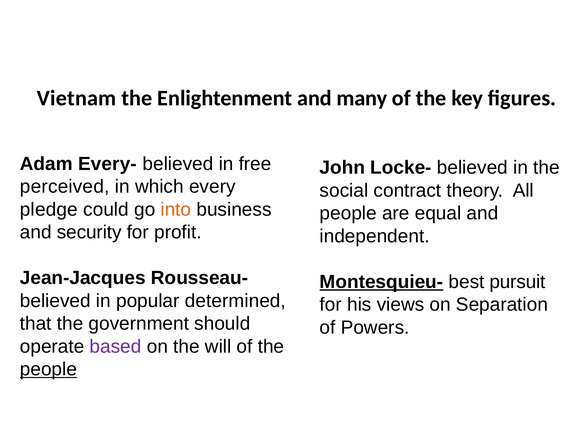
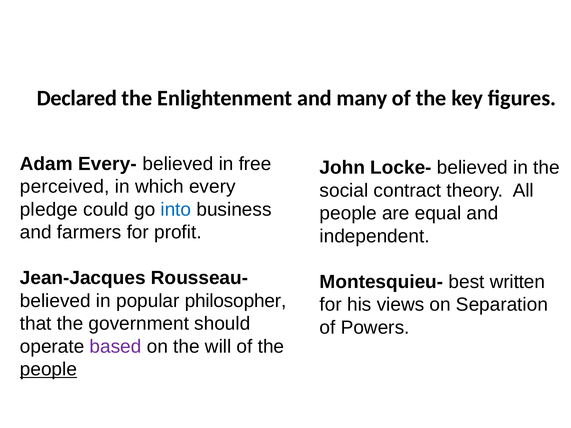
Vietnam: Vietnam -> Declared
into colour: orange -> blue
security: security -> farmers
Montesquieu- underline: present -> none
pursuit: pursuit -> written
determined: determined -> philosopher
